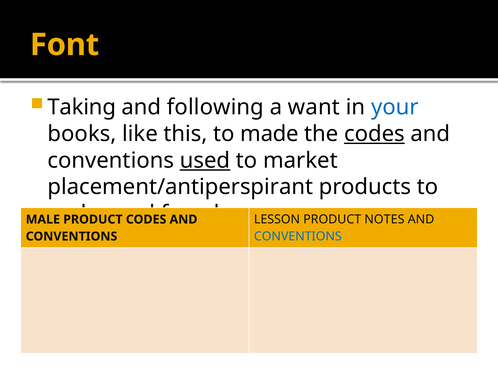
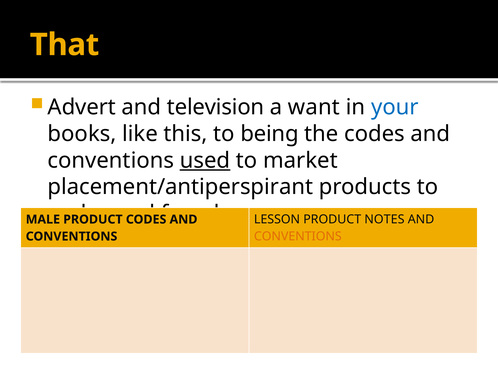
Font: Font -> That
Taking: Taking -> Advert
following: following -> television
made: made -> being
codes at (374, 134) underline: present -> none
CONVENTIONS at (298, 236) colour: blue -> orange
